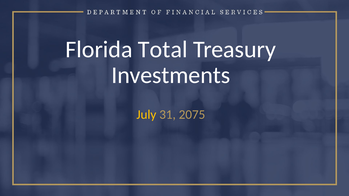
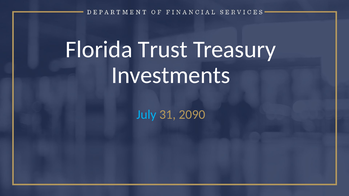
Total: Total -> Trust
July colour: yellow -> light blue
2075: 2075 -> 2090
